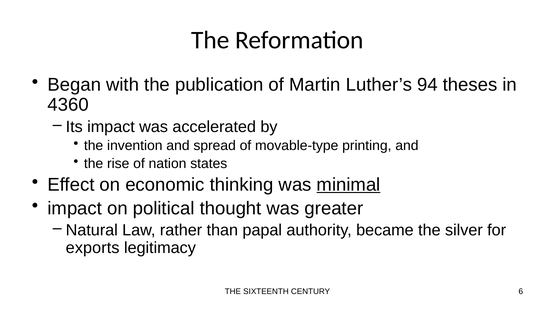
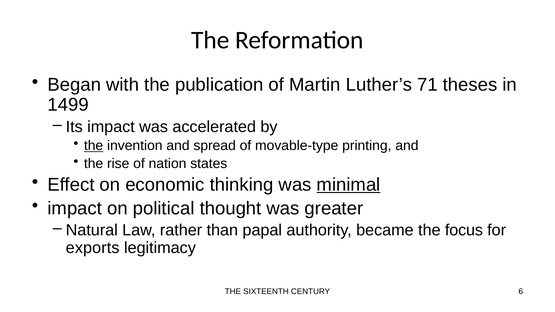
94: 94 -> 71
4360: 4360 -> 1499
the at (94, 146) underline: none -> present
silver: silver -> focus
